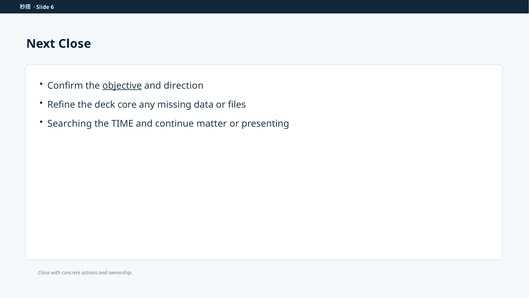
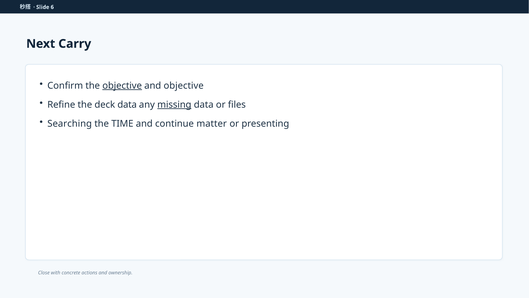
Next Close: Close -> Carry
and direction: direction -> objective
deck core: core -> data
missing underline: none -> present
